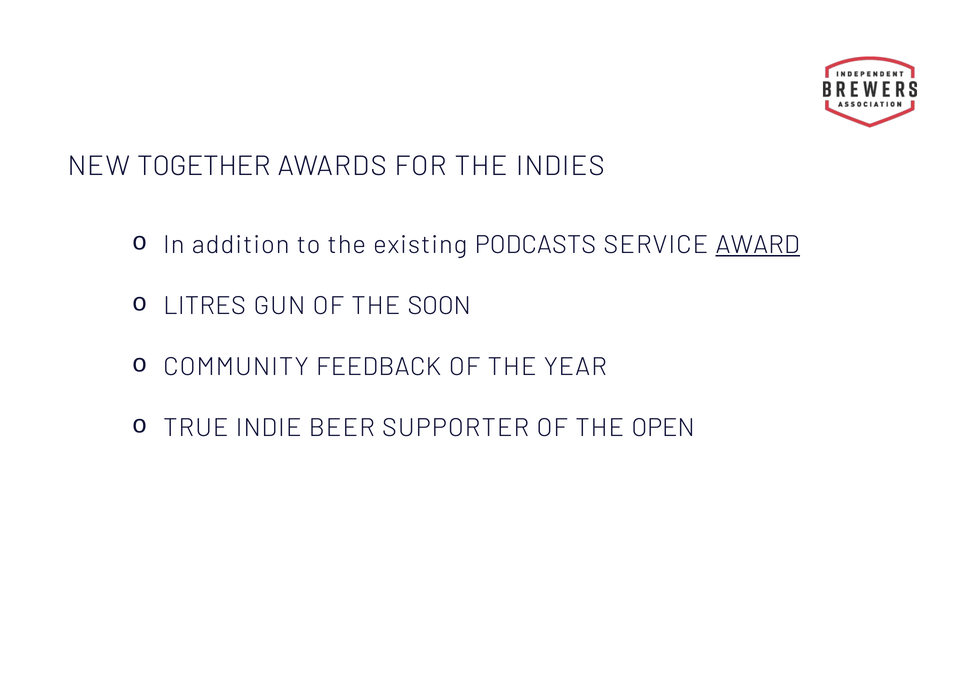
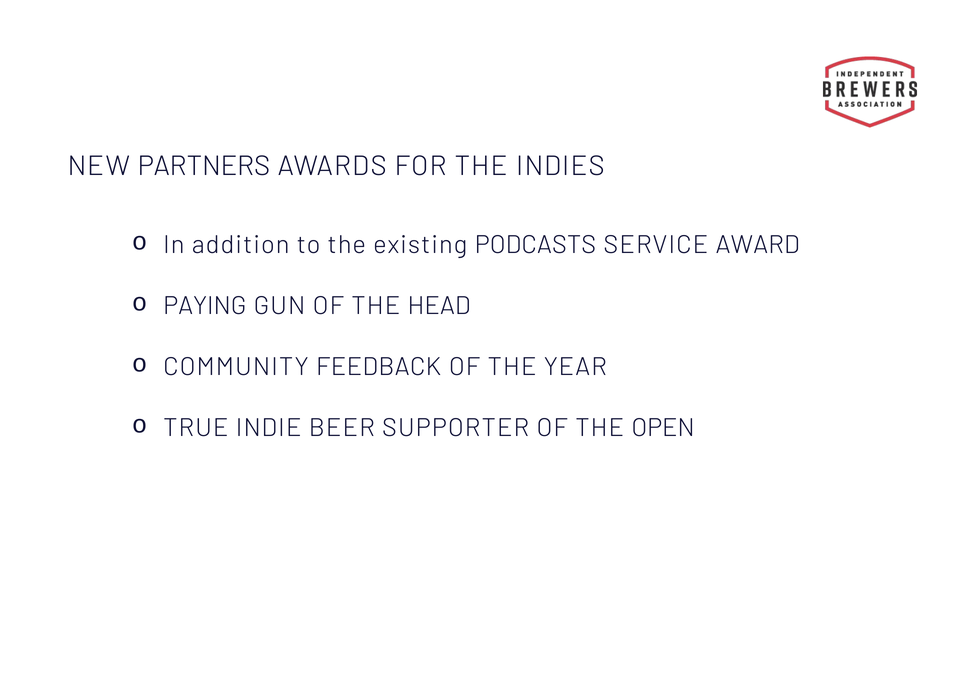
TOGETHER: TOGETHER -> PARTNERS
AWARD underline: present -> none
LITRES: LITRES -> PAYING
SOON: SOON -> HEAD
